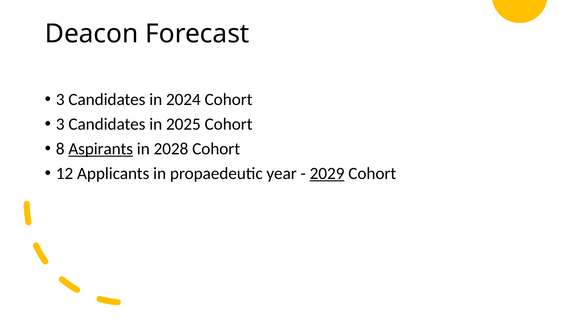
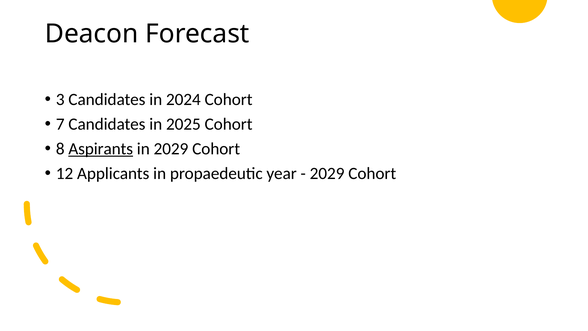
3 at (60, 124): 3 -> 7
in 2028: 2028 -> 2029
2029 at (327, 173) underline: present -> none
